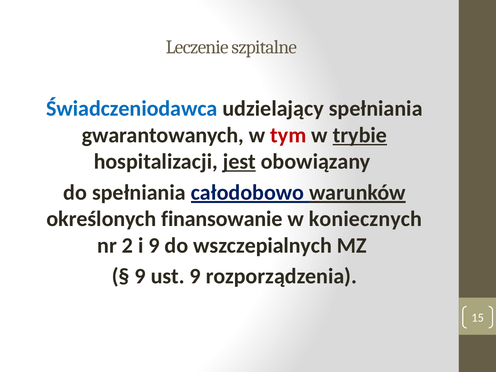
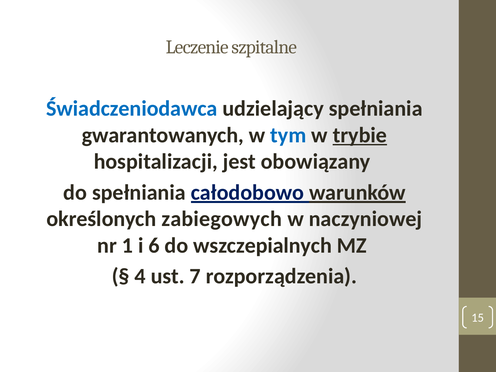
tym colour: red -> blue
jest underline: present -> none
finansowanie: finansowanie -> zabiegowych
koniecznych: koniecznych -> naczyniowej
2: 2 -> 1
i 9: 9 -> 6
9 at (140, 276): 9 -> 4
ust 9: 9 -> 7
